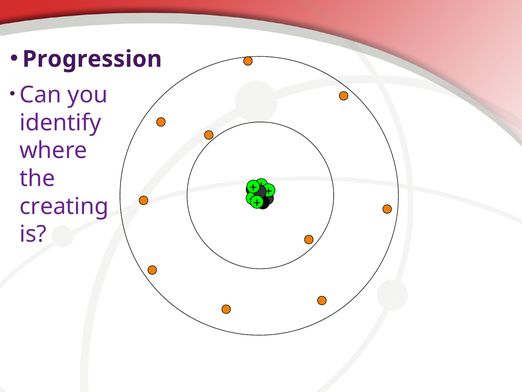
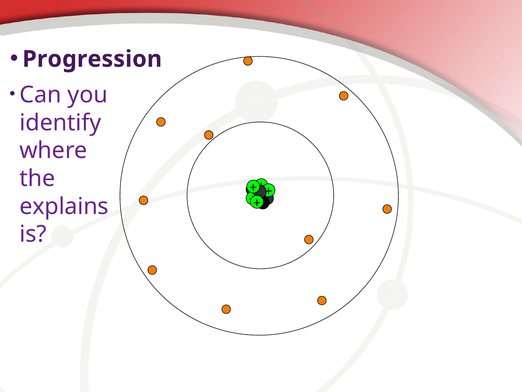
creating: creating -> explains
